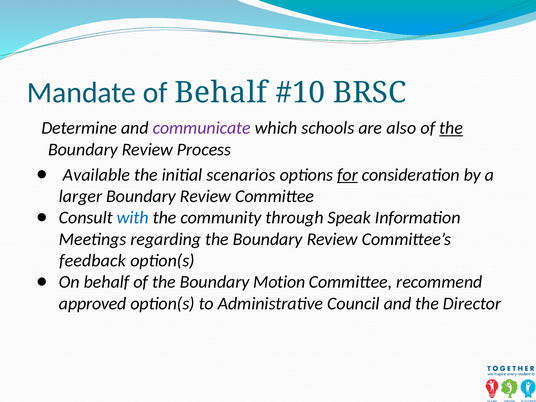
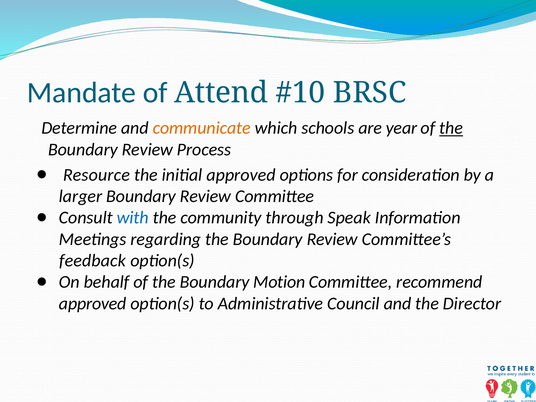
of Behalf: Behalf -> Attend
communicate colour: purple -> orange
also: also -> year
Available: Available -> Resource
initial scenarios: scenarios -> approved
for underline: present -> none
